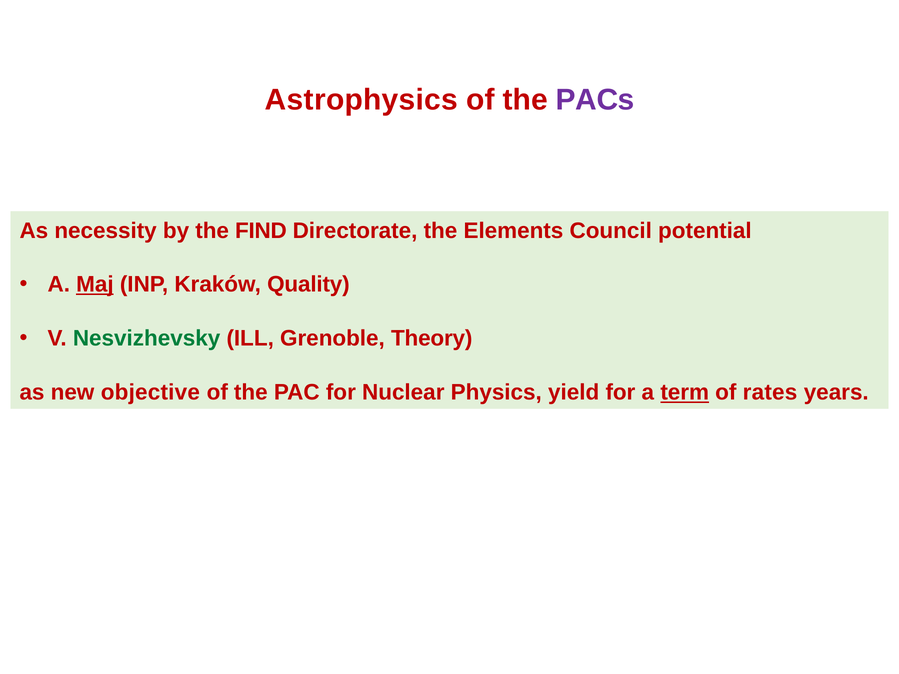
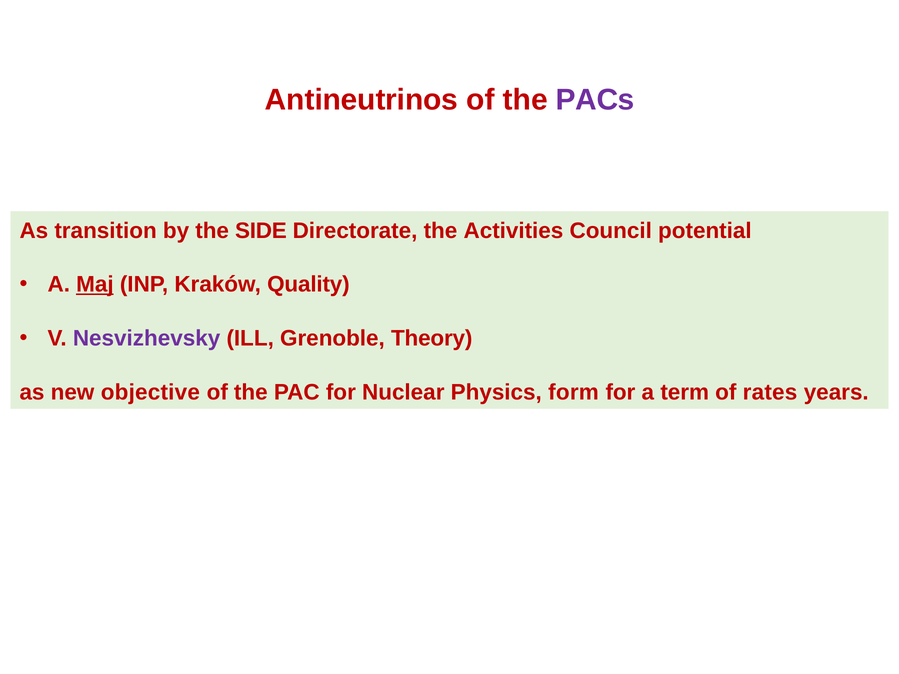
Astrophysics: Astrophysics -> Antineutrinos
necessity: necessity -> transition
FIND: FIND -> SIDE
Elements: Elements -> Activities
Nesvizhevsky colour: green -> purple
yield: yield -> form
term underline: present -> none
